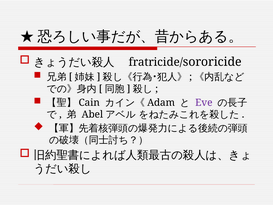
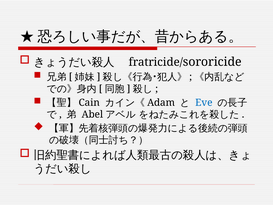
Eve colour: purple -> blue
